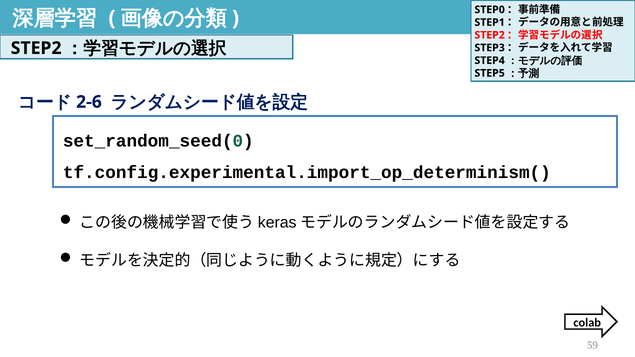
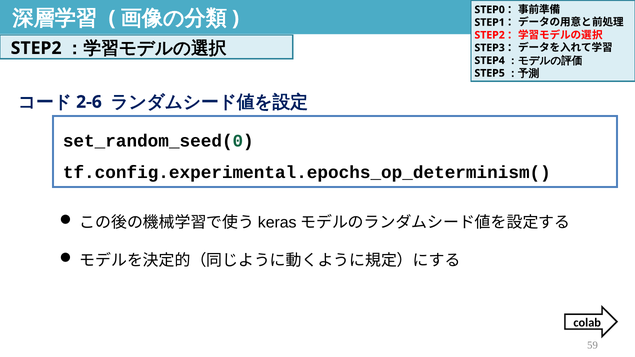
tf.config.experimental.import_op_determinism(: tf.config.experimental.import_op_determinism( -> tf.config.experimental.epochs_op_determinism(
